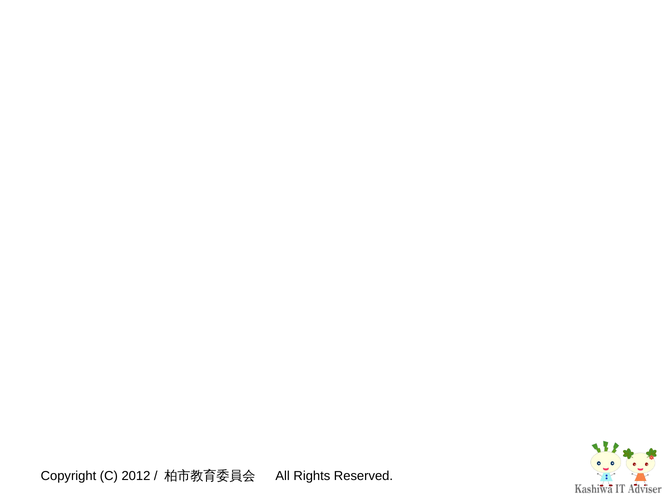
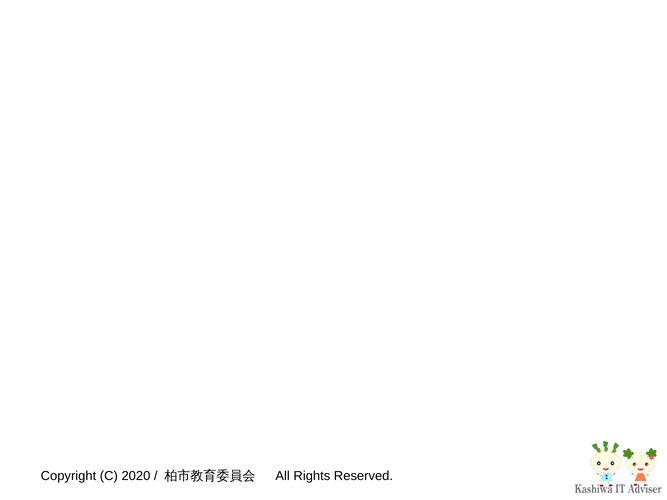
2012: 2012 -> 2020
